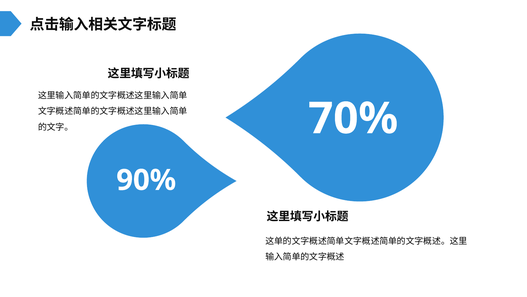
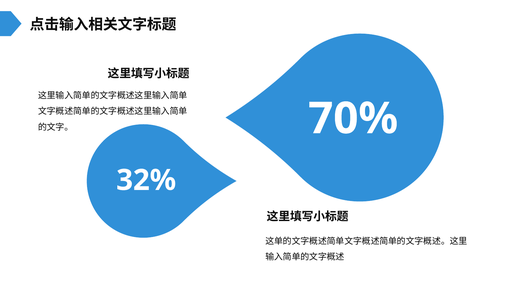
90%: 90% -> 32%
